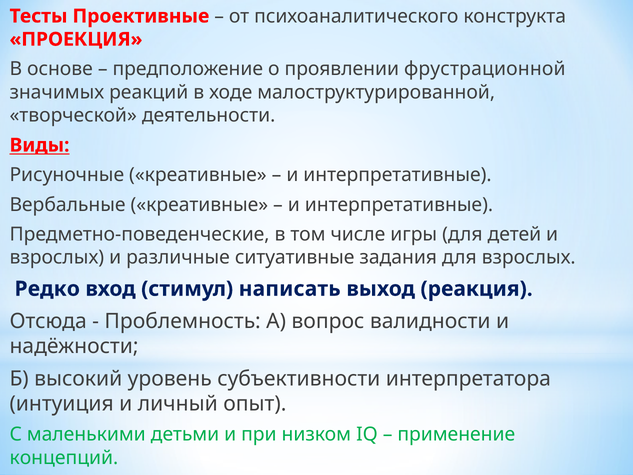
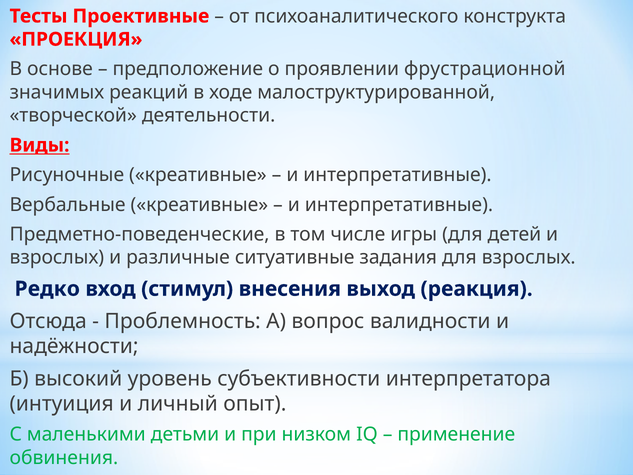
написать: написать -> внесения
концепций: концепций -> обвинения
